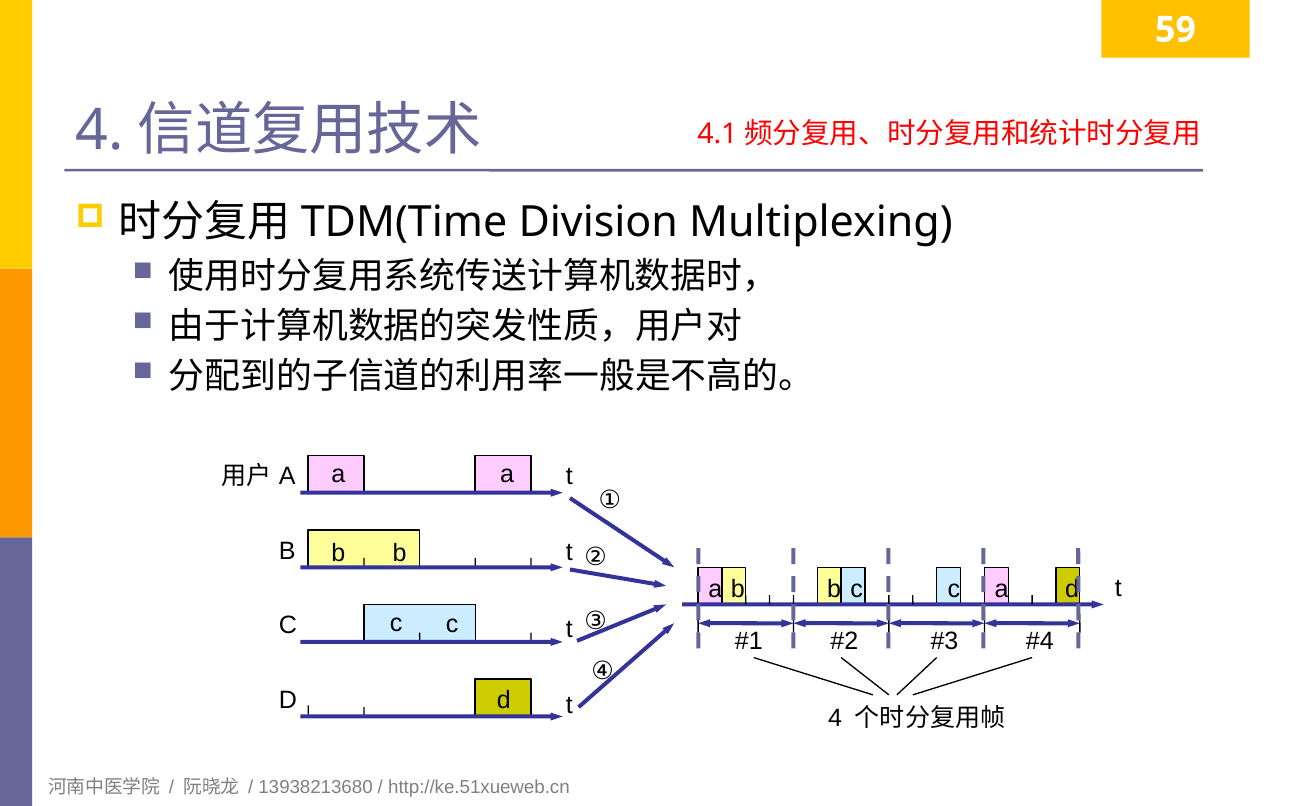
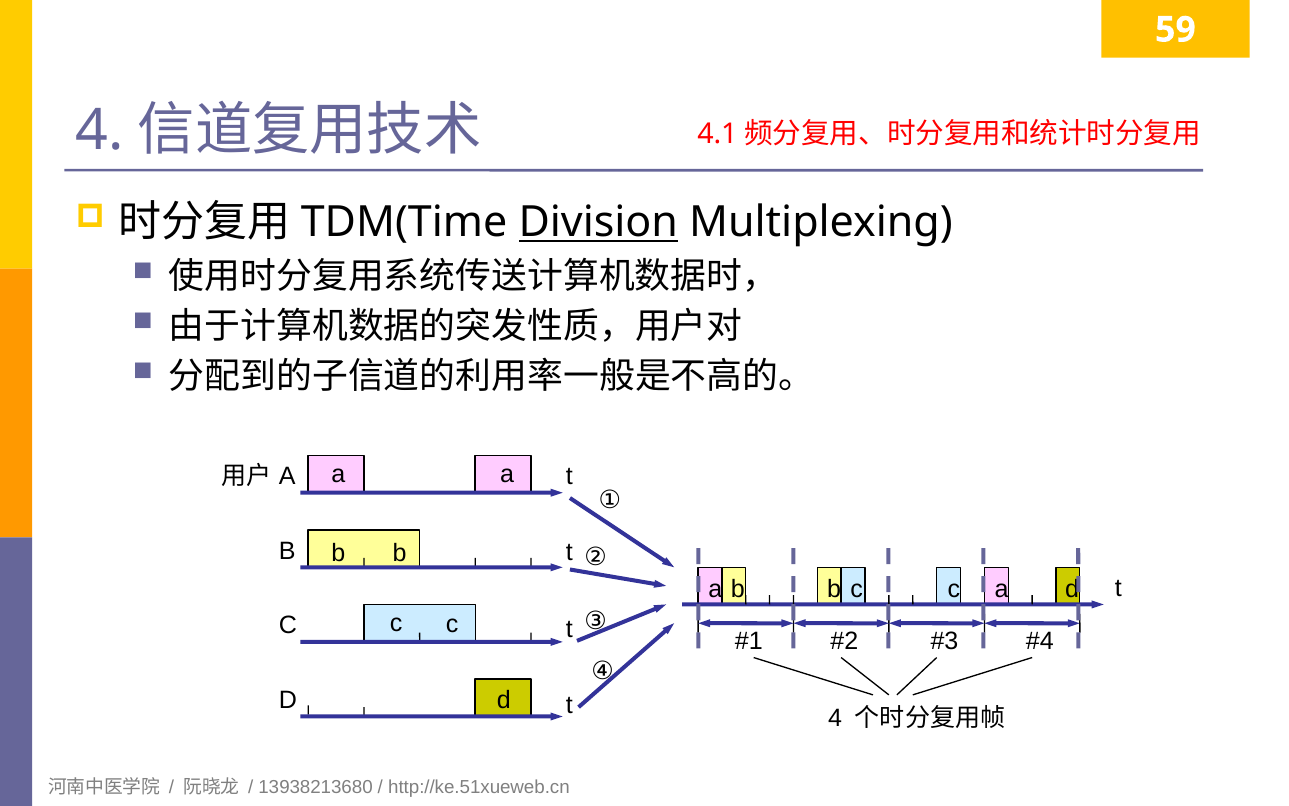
Division underline: none -> present
